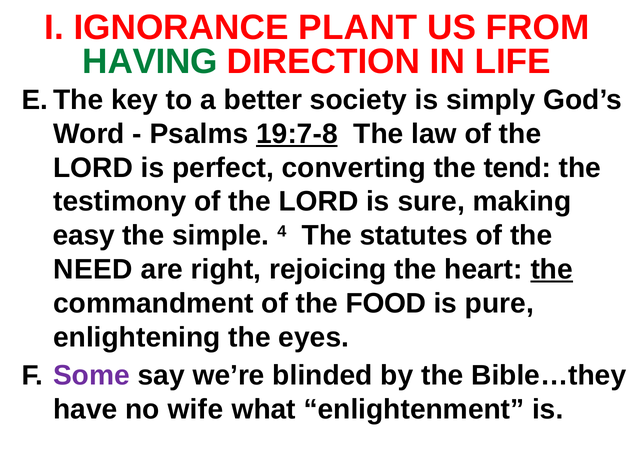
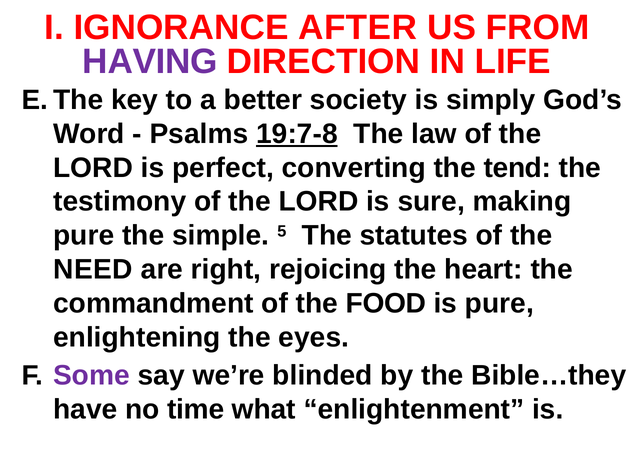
PLANT: PLANT -> AFTER
HAVING colour: green -> purple
easy at (84, 235): easy -> pure
4: 4 -> 5
the at (552, 269) underline: present -> none
wife: wife -> time
